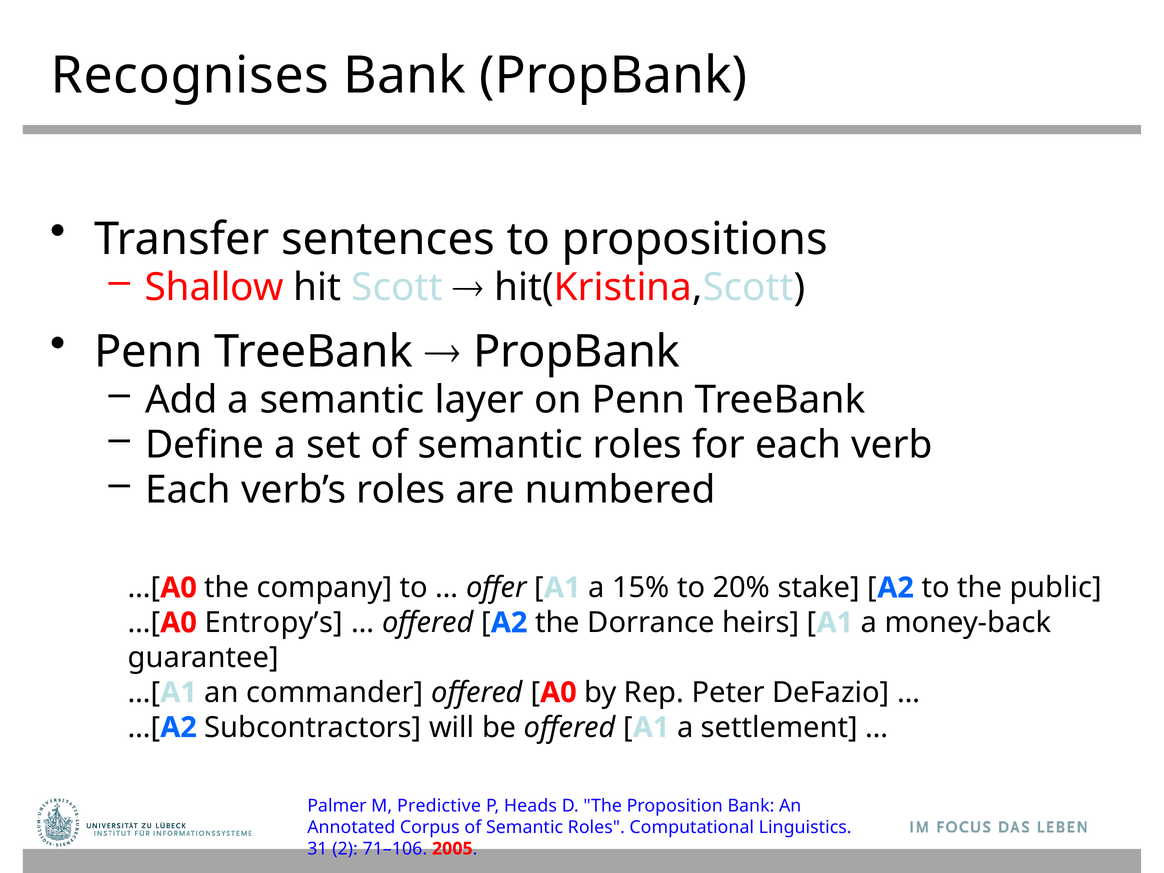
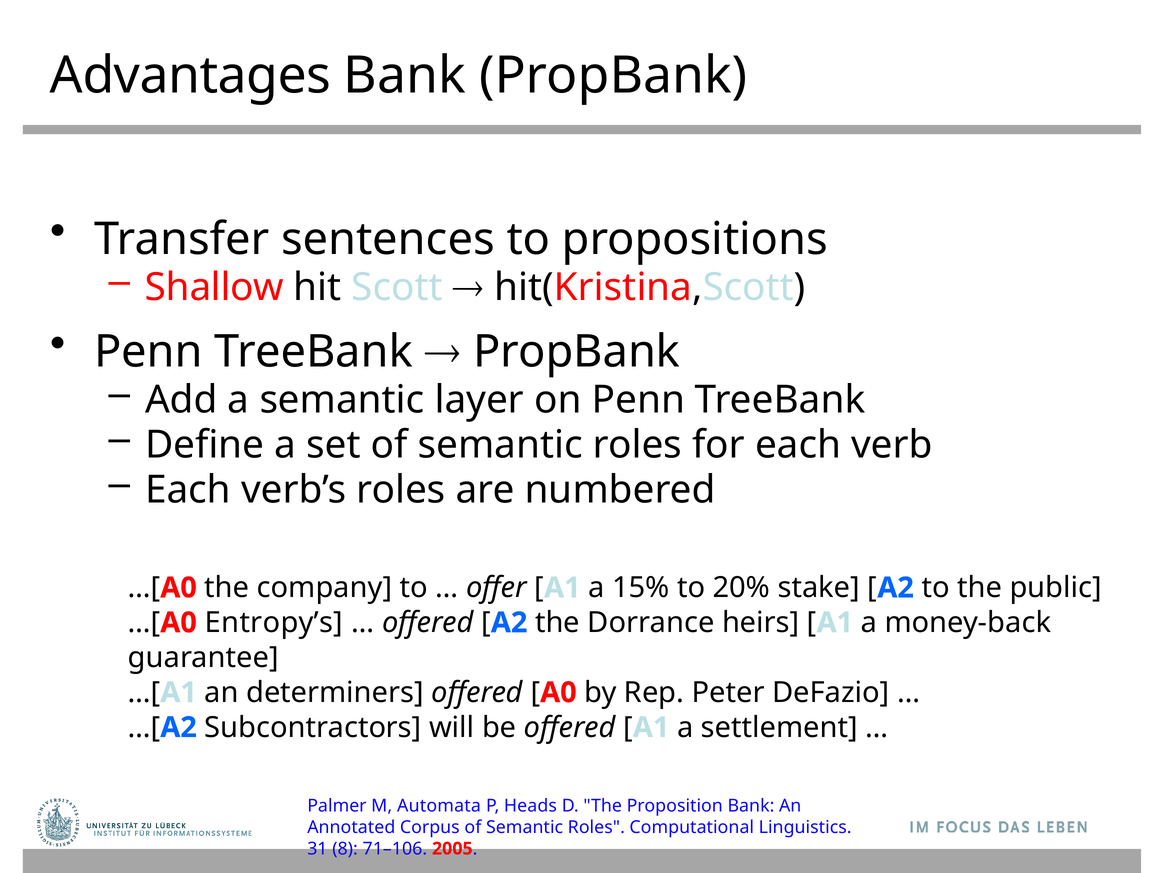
Recognises: Recognises -> Advantages
commander: commander -> determiners
Predictive: Predictive -> Automata
2: 2 -> 8
